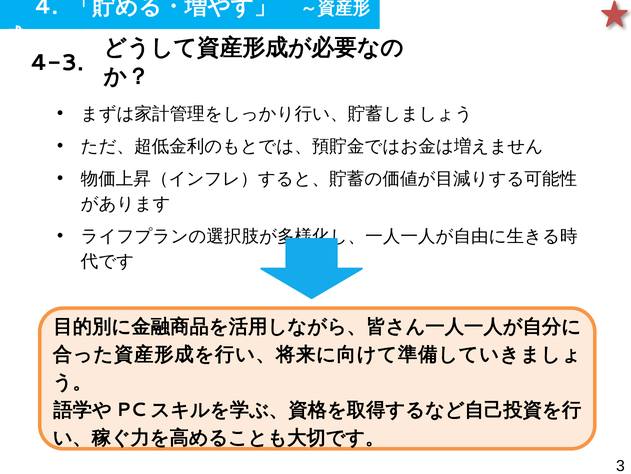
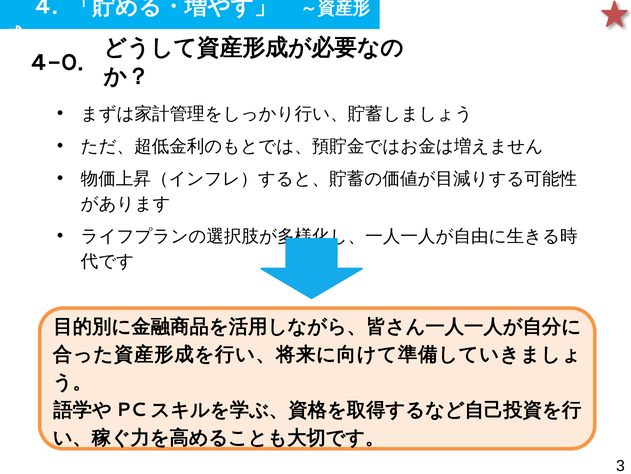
4-3: 4-3 -> 4-0
